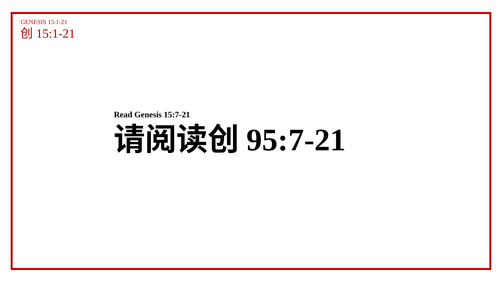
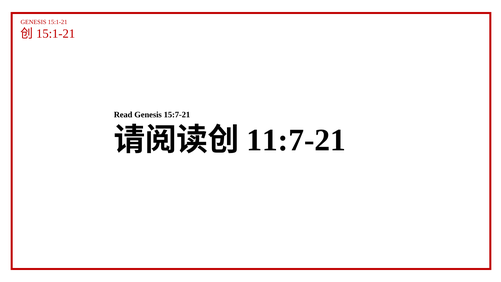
95:7-21: 95:7-21 -> 11:7-21
